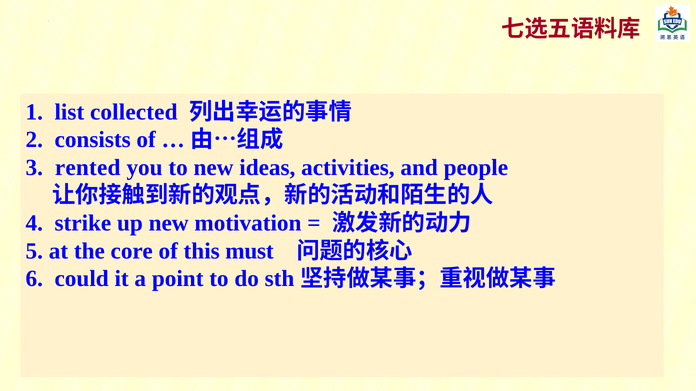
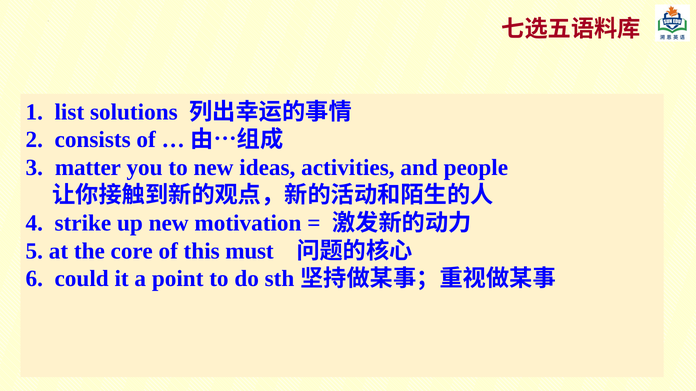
collected: collected -> solutions
rented: rented -> matter
